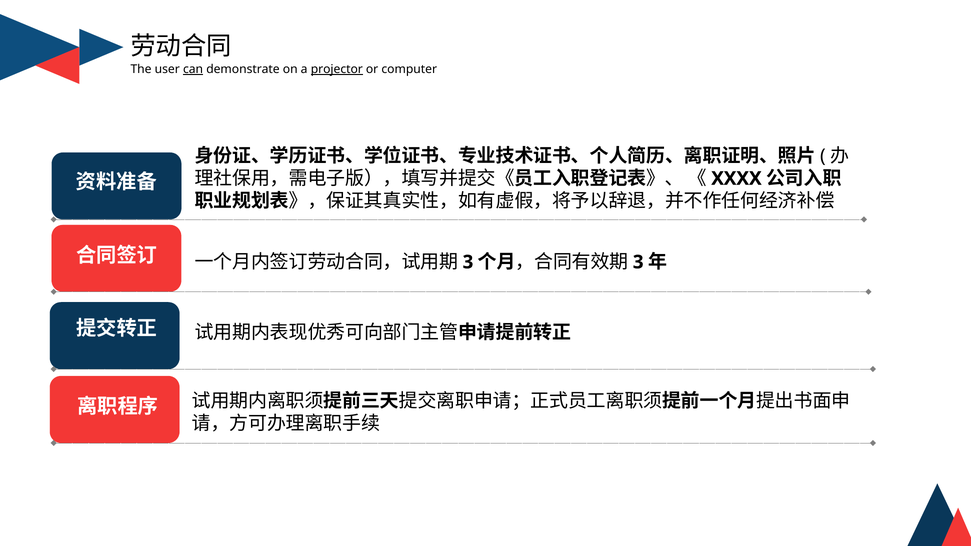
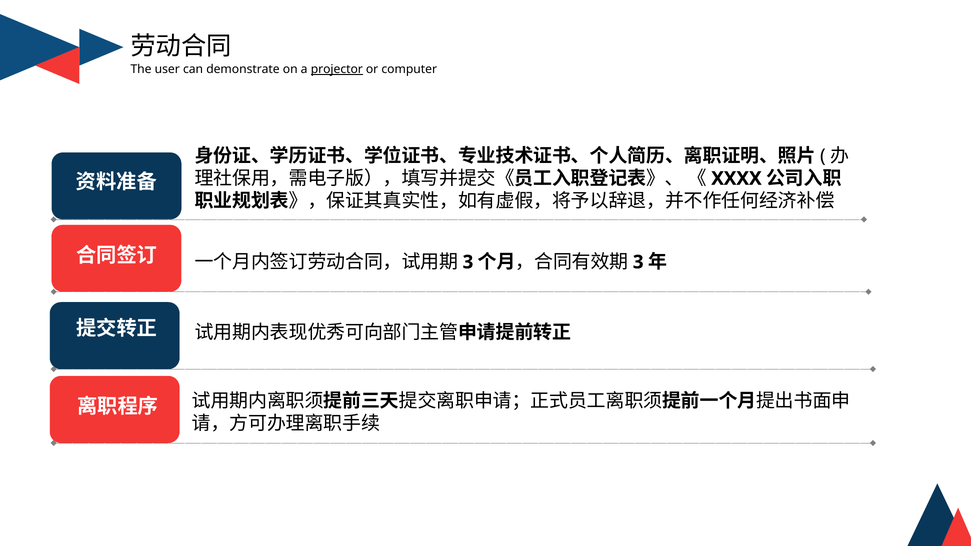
can underline: present -> none
